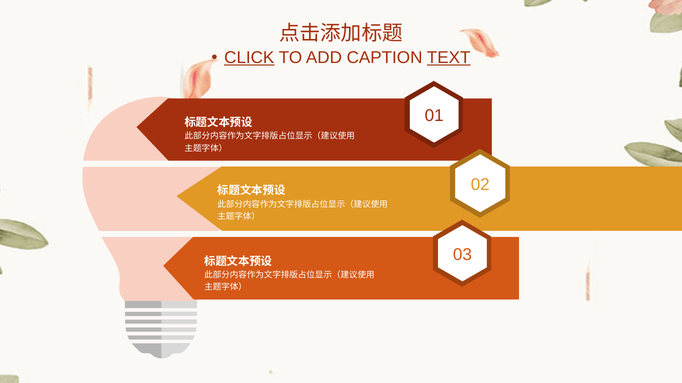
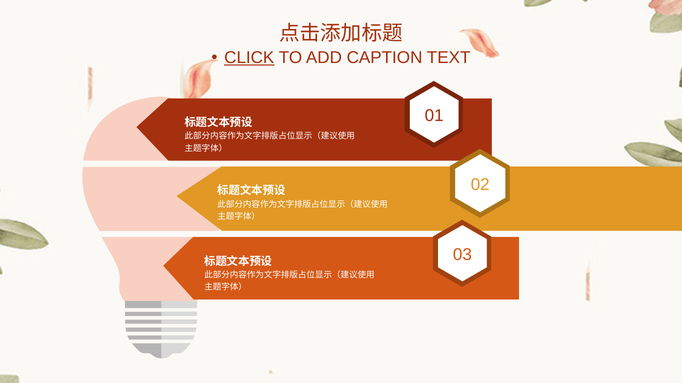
TEXT underline: present -> none
